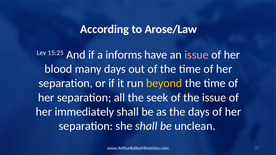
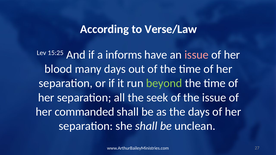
Arose/Law: Arose/Law -> Verse/Law
beyond colour: yellow -> light green
immediately: immediately -> commanded
